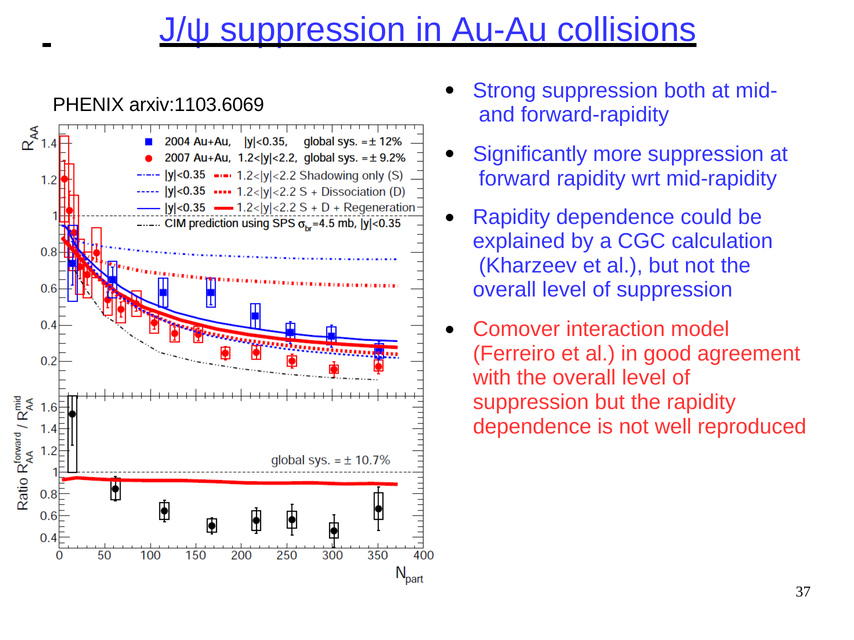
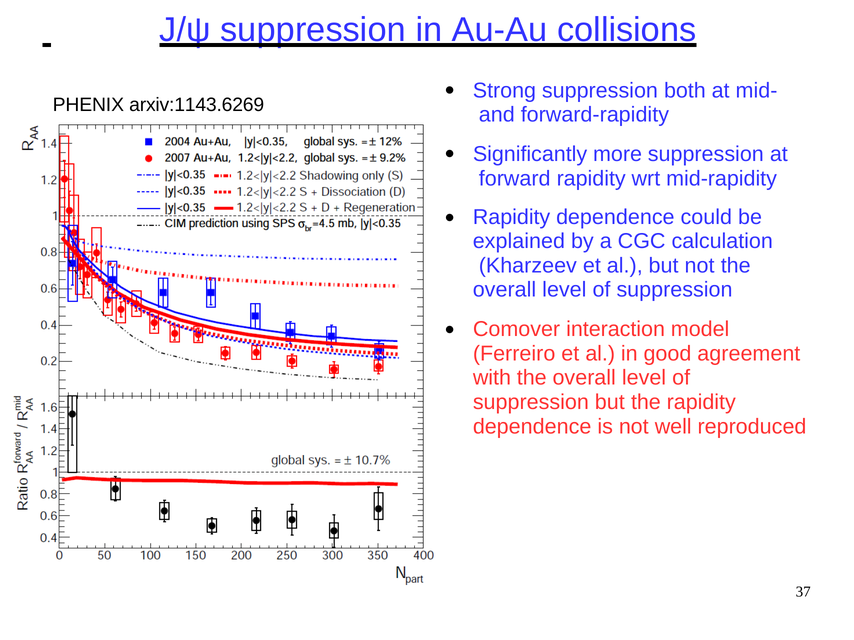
arxiv:1103.6069: arxiv:1103.6069 -> arxiv:1143.6269
